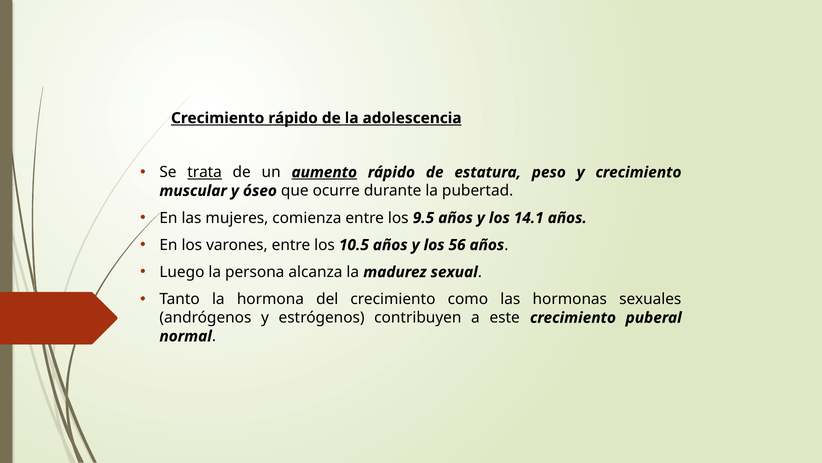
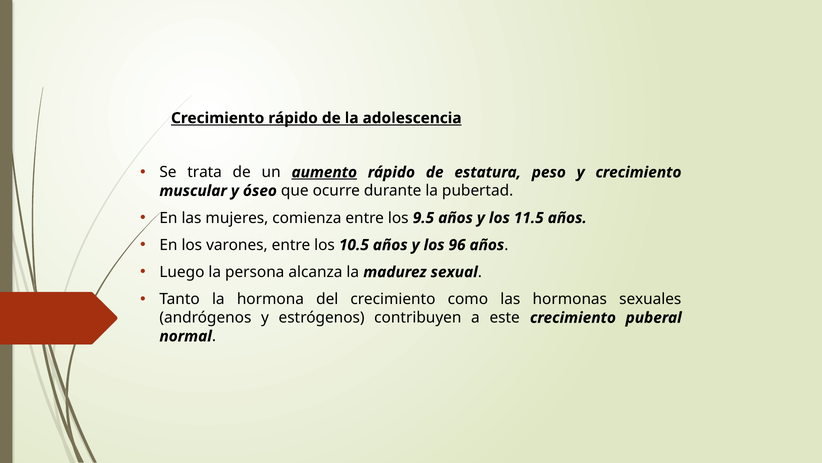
trata underline: present -> none
14.1: 14.1 -> 11.5
56: 56 -> 96
